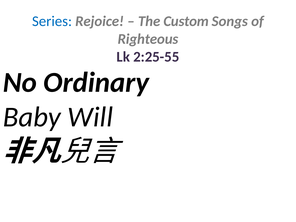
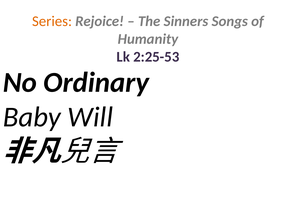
Series colour: blue -> orange
Custom: Custom -> Sinners
Righteous: Righteous -> Humanity
2:25-55: 2:25-55 -> 2:25-53
